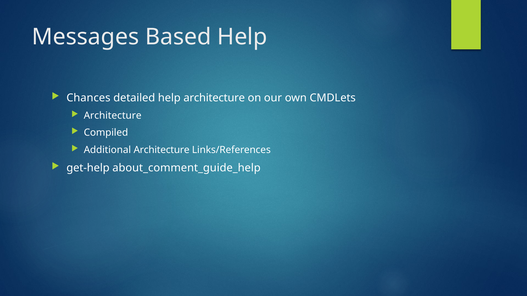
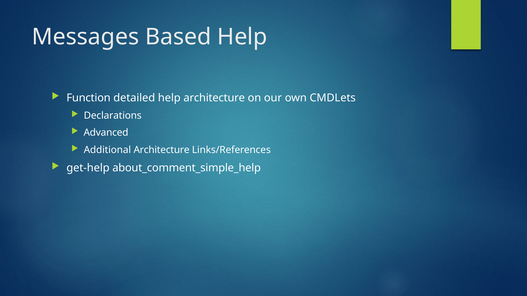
Chances: Chances -> Function
Architecture at (113, 116): Architecture -> Declarations
Compiled: Compiled -> Advanced
about_comment_guide_help: about_comment_guide_help -> about_comment_simple_help
